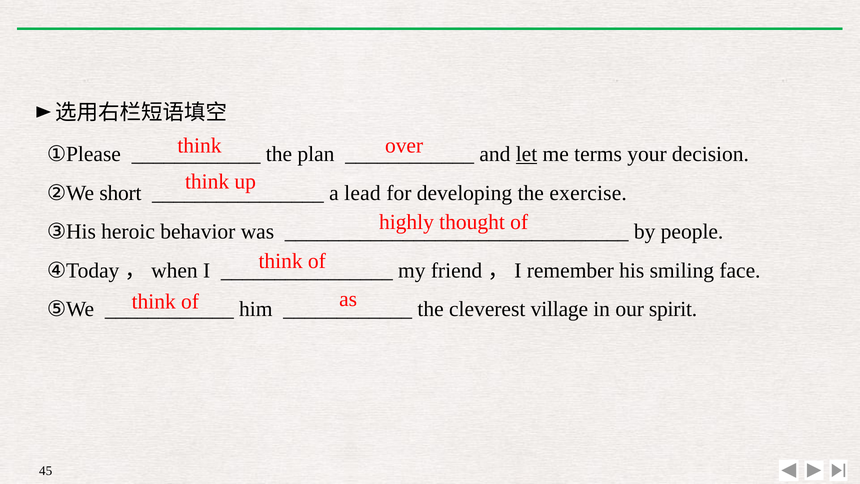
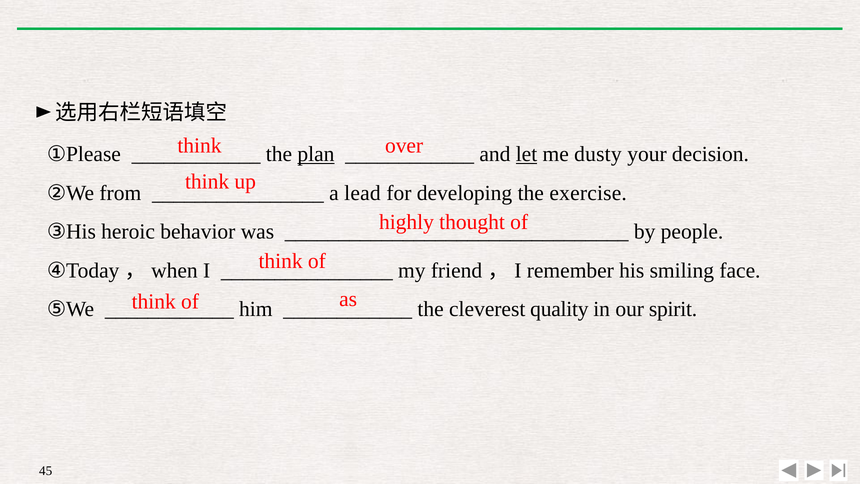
plan underline: none -> present
terms: terms -> dusty
short: short -> from
village: village -> quality
